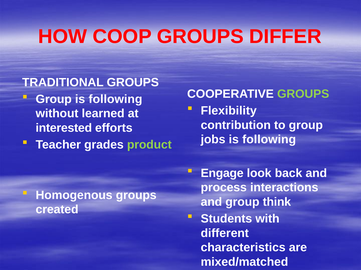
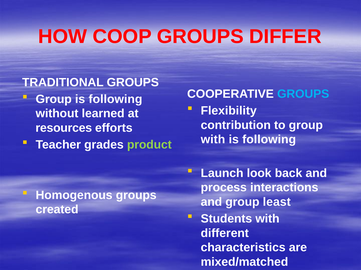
GROUPS at (303, 94) colour: light green -> light blue
interested: interested -> resources
jobs at (213, 140): jobs -> with
Engage: Engage -> Launch
think: think -> least
